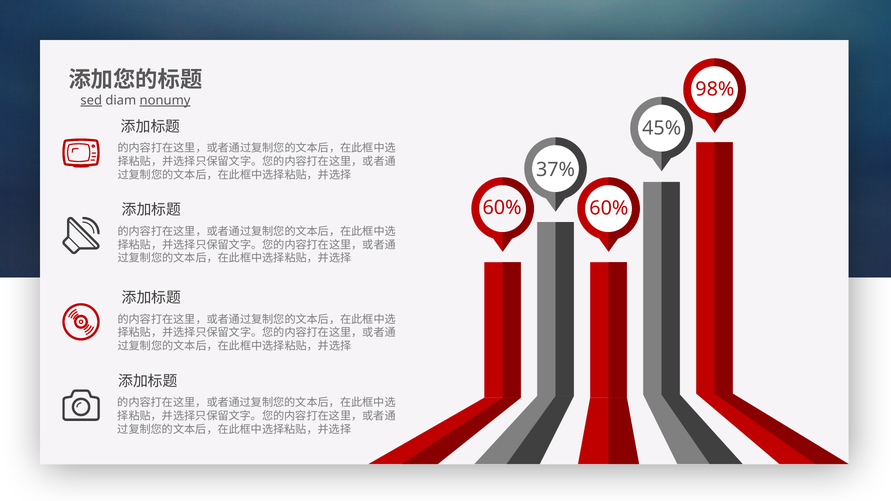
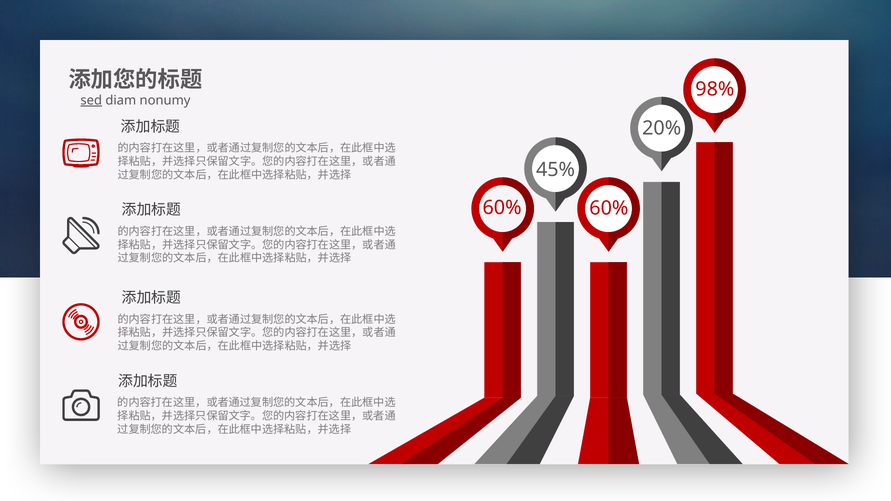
nonumy underline: present -> none
45%: 45% -> 20%
37%: 37% -> 45%
